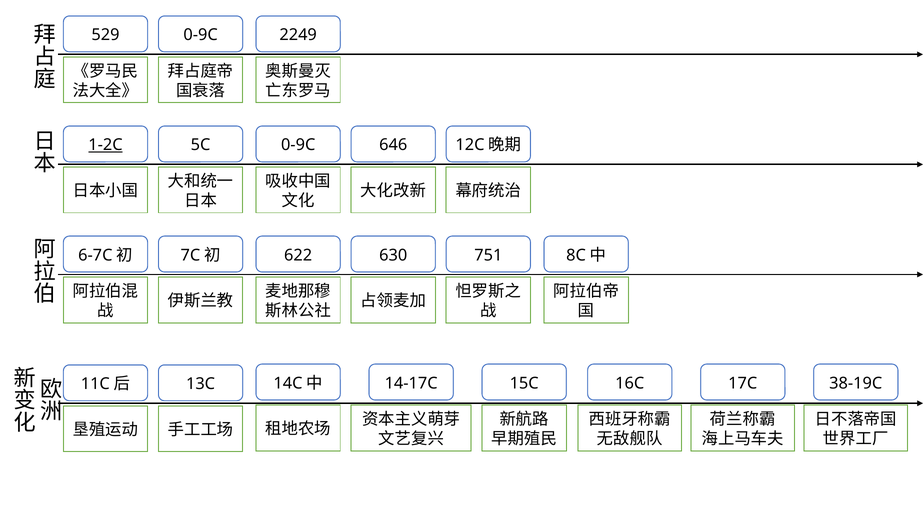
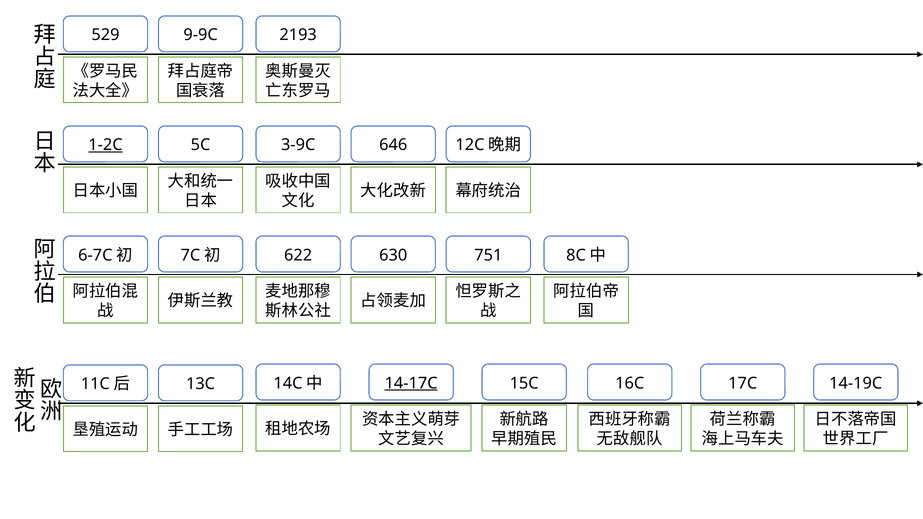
0-9C at (201, 35): 0-9C -> 9-9C
2249: 2249 -> 2193
0-9C at (298, 145): 0-9C -> 3-9C
14-17C underline: none -> present
38-19C: 38-19C -> 14-19C
